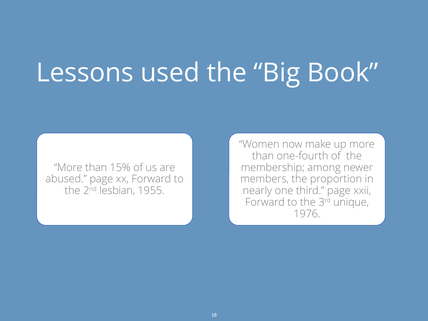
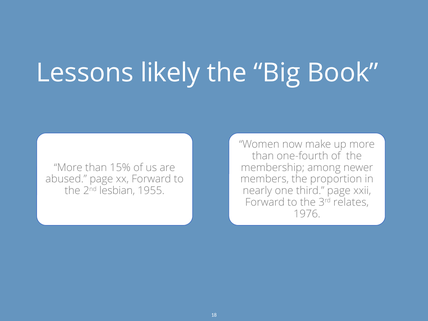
used: used -> likely
unique: unique -> relates
